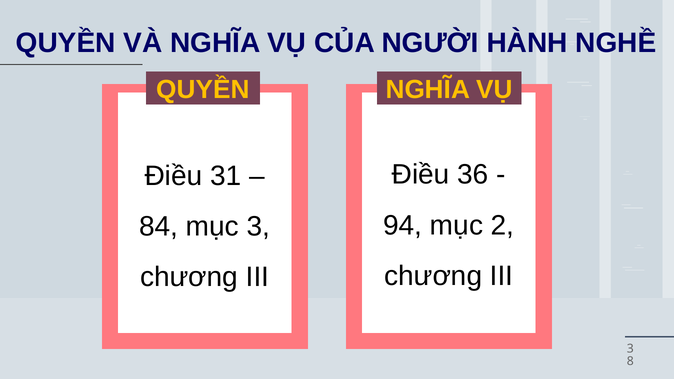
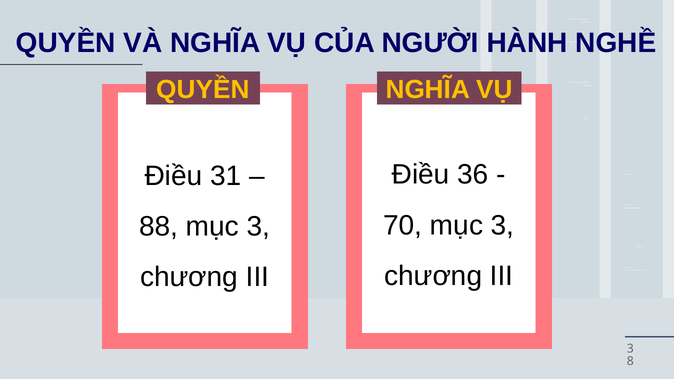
94: 94 -> 70
2 at (503, 225): 2 -> 3
84: 84 -> 88
